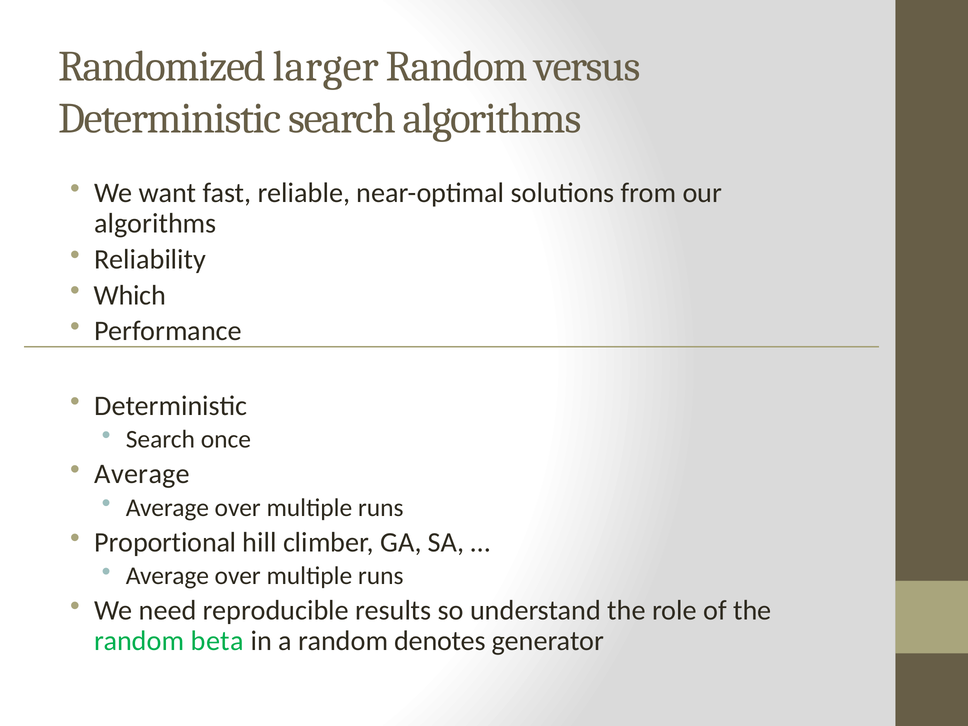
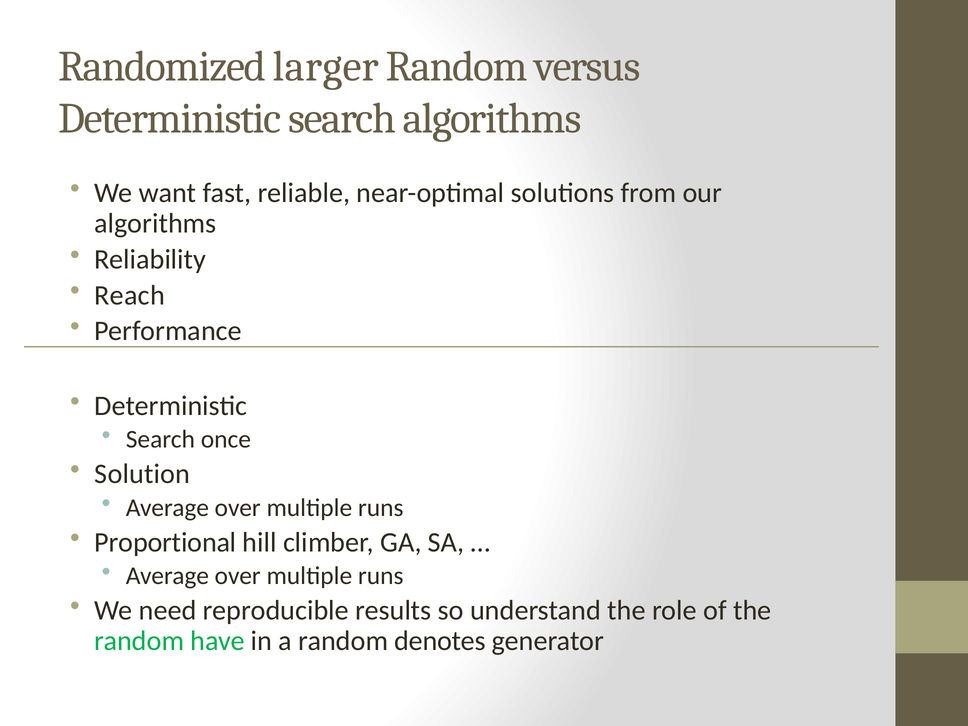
Which: Which -> Reach
Average at (142, 474): Average -> Solution
beta: beta -> have
